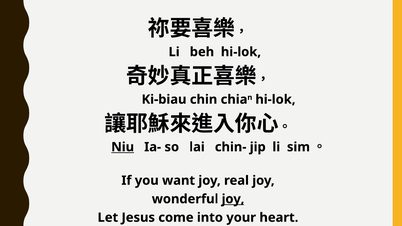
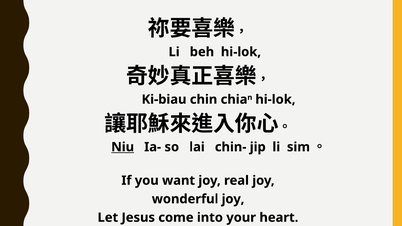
joy at (233, 199) underline: present -> none
